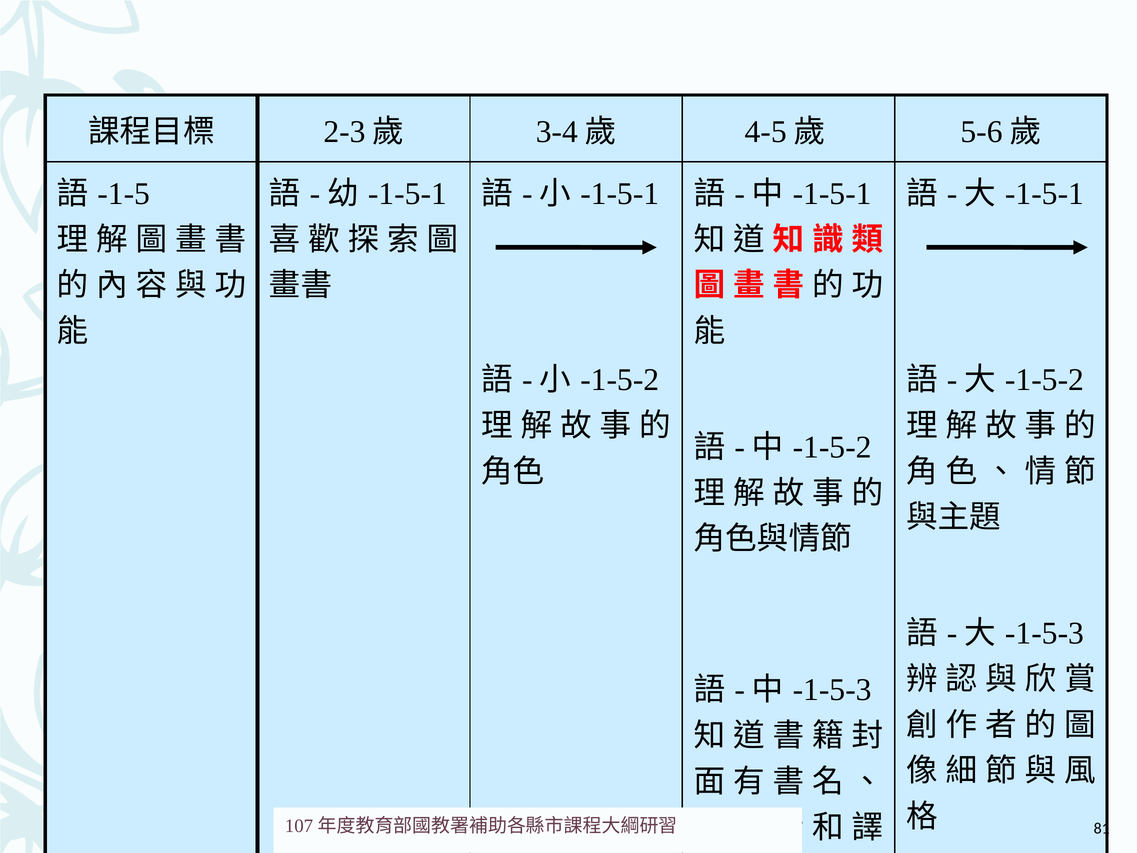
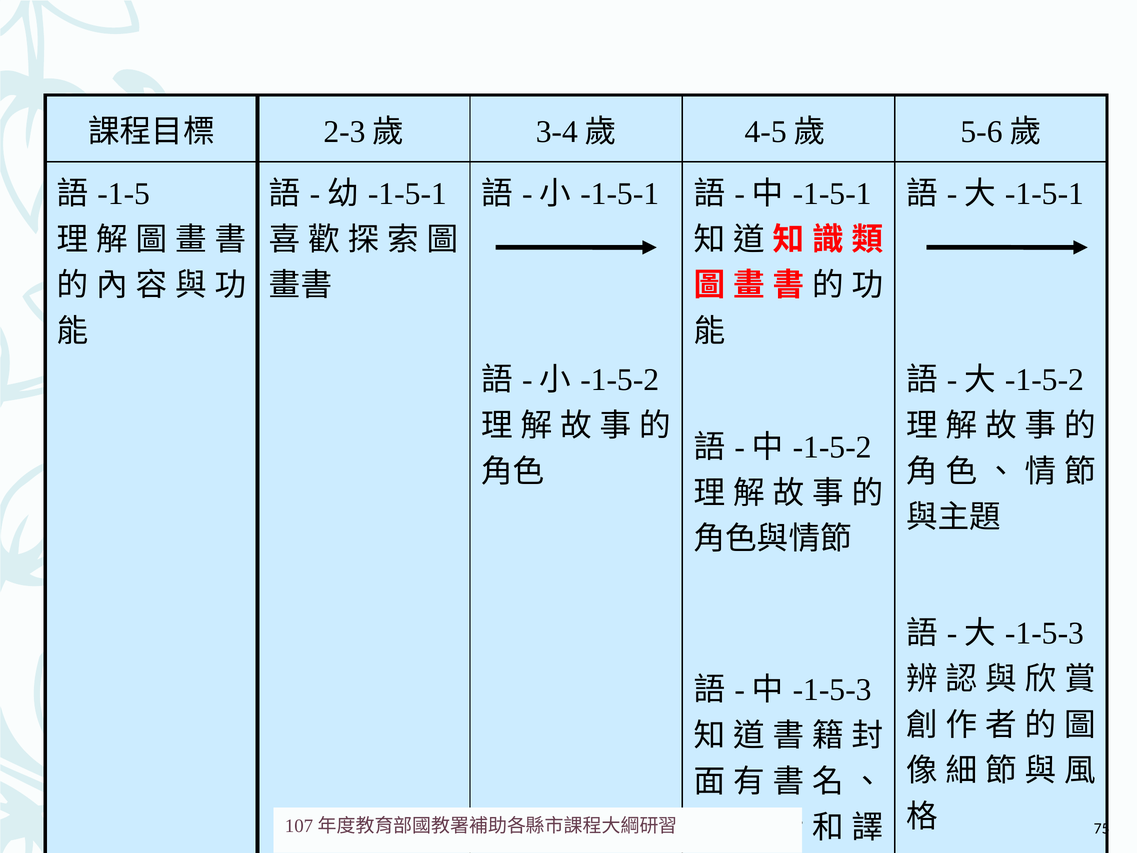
81: 81 -> 75
